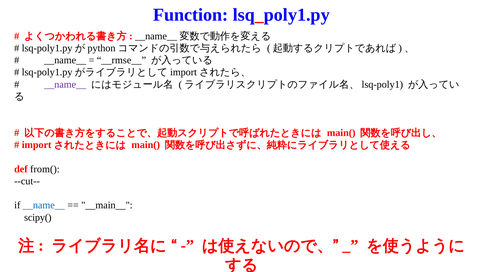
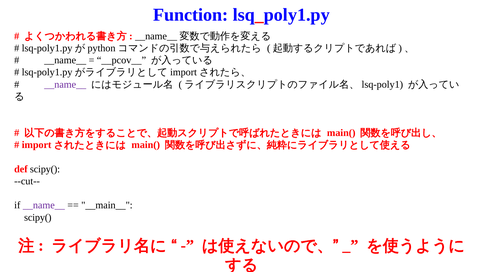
__rmse__: __rmse__ -> __pcov__
def from(: from( -> scipy(
__name__ at (44, 205) colour: blue -> purple
